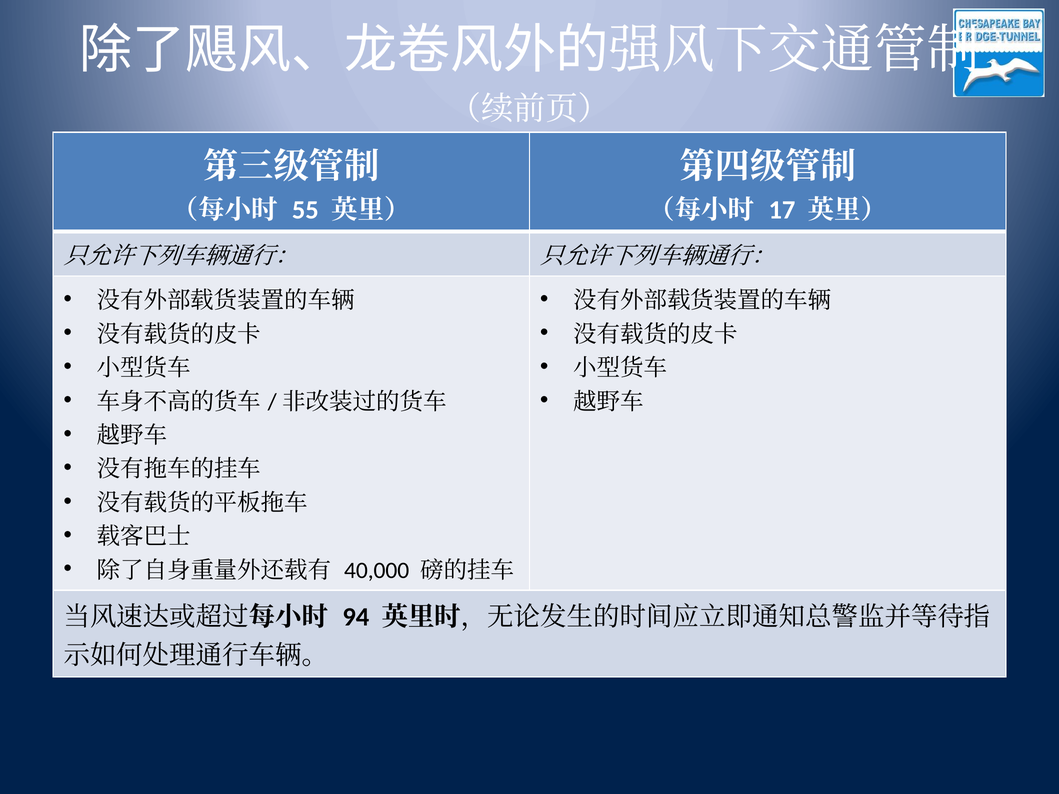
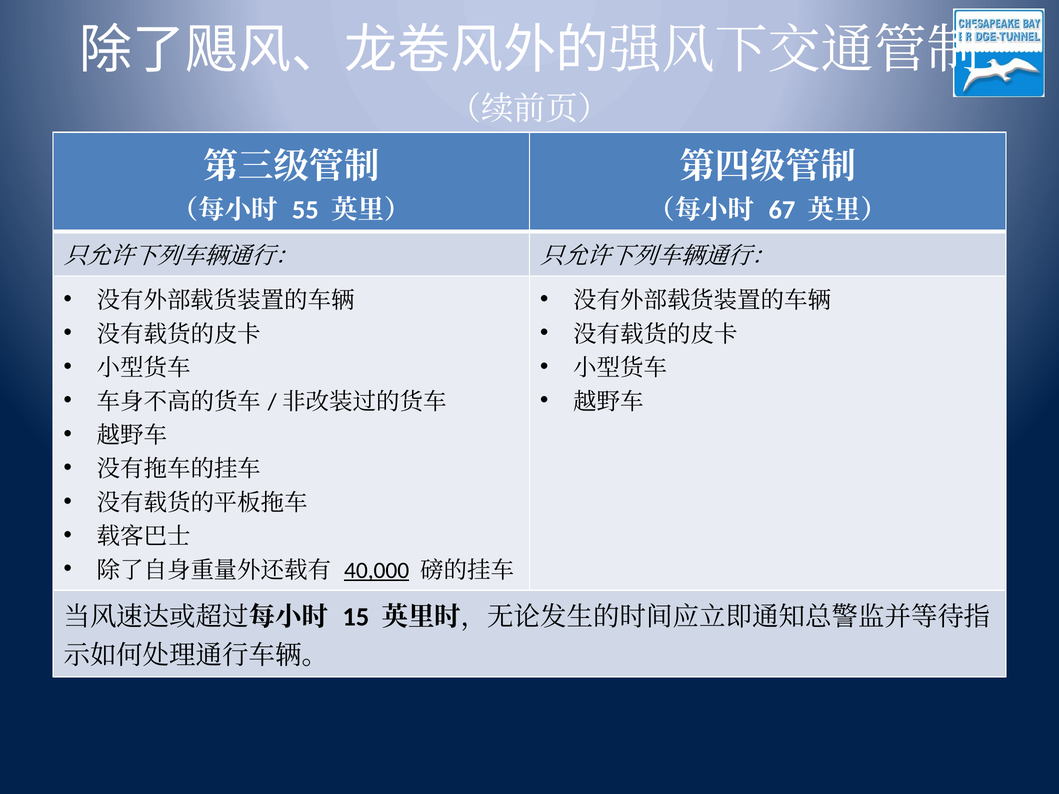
17: 17 -> 67
40,000 underline: none -> present
94: 94 -> 15
